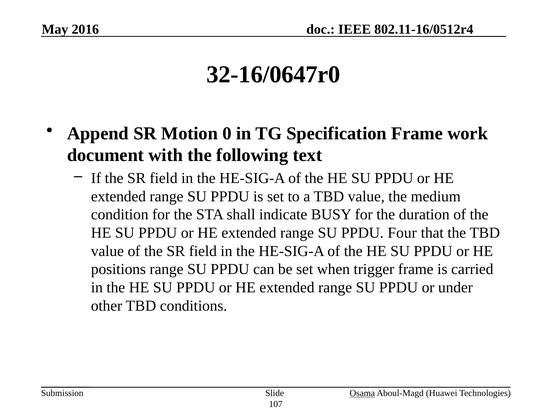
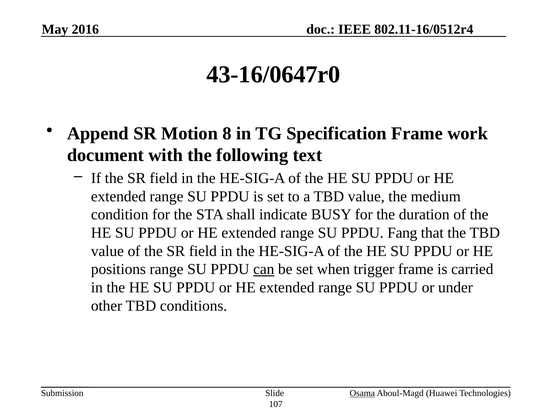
32-16/0647r0: 32-16/0647r0 -> 43-16/0647r0
0: 0 -> 8
Four: Four -> Fang
can underline: none -> present
